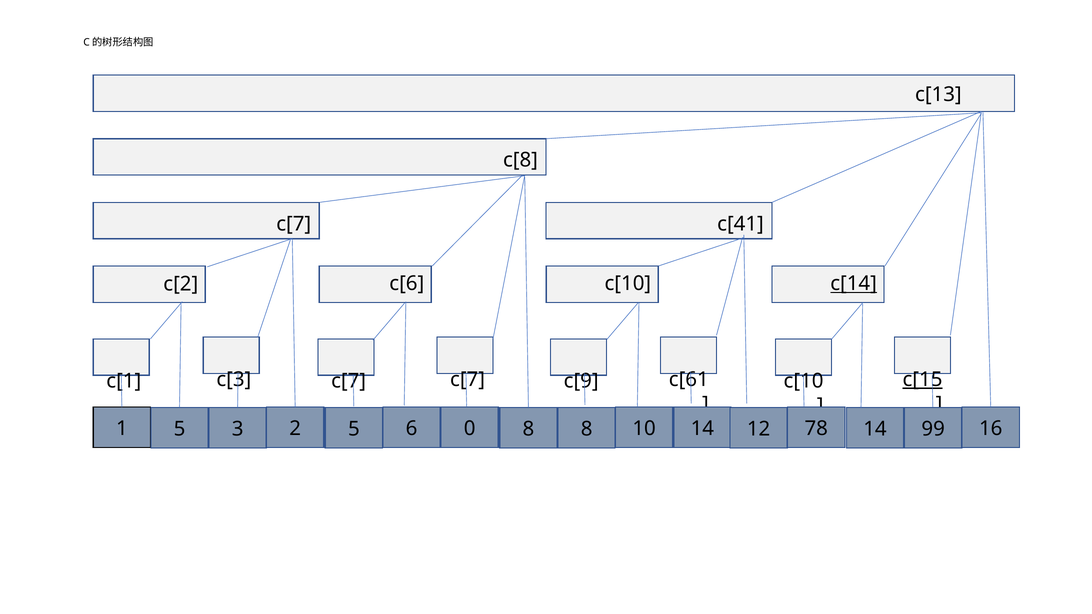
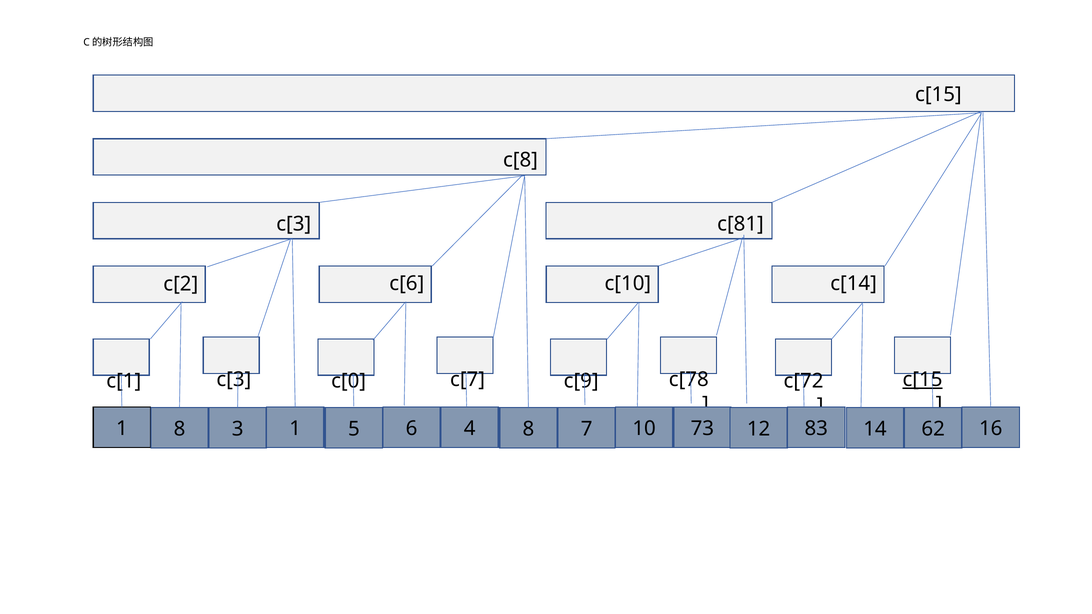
c[13 at (938, 95): c[13 -> c[15
c[7 at (294, 224): c[7 -> c[3
c[41: c[41 -> c[81
c[14 underline: present -> none
c[3 c[7: c[7 -> c[0
c[61: c[61 -> c[78
c[10 at (804, 381): c[10 -> c[72
1 5: 5 -> 8
3 2: 2 -> 1
0: 0 -> 4
8 8: 8 -> 7
10 14: 14 -> 73
78: 78 -> 83
99: 99 -> 62
